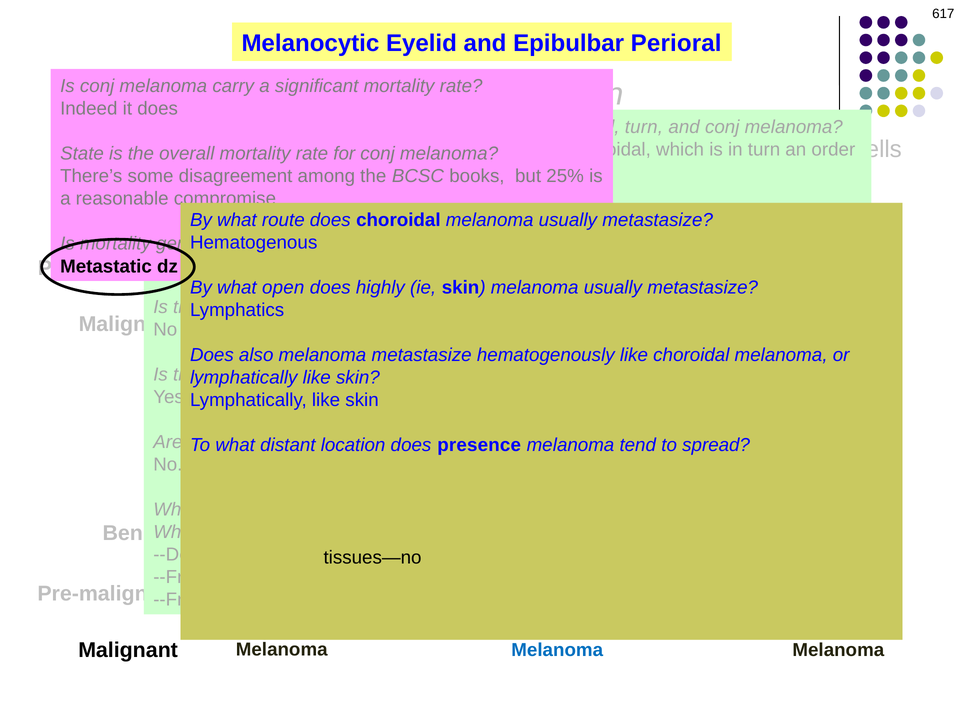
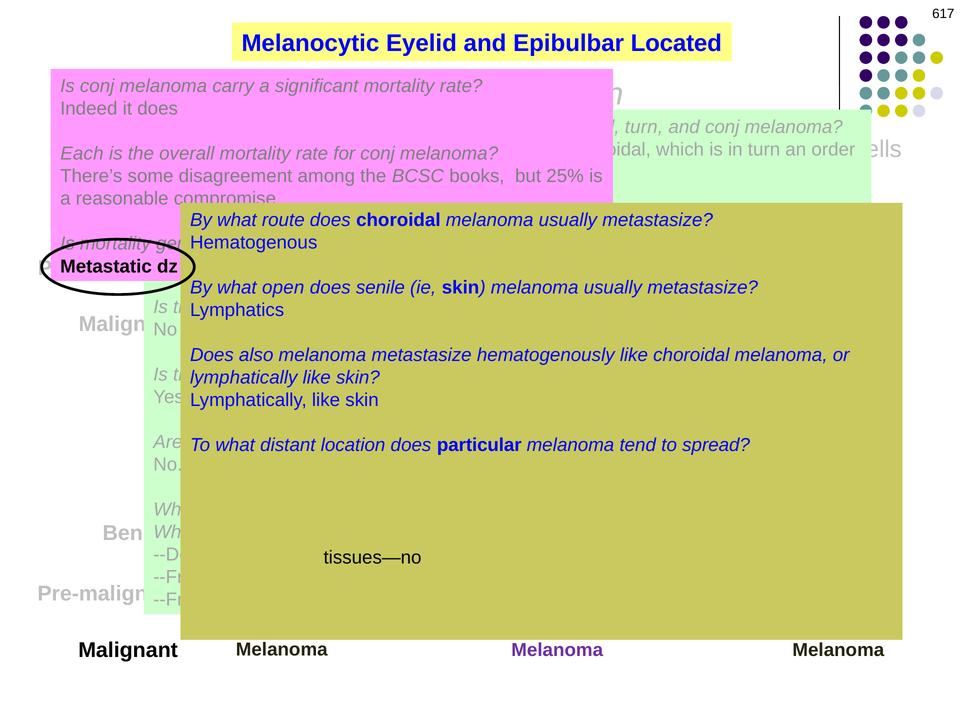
Perioral: Perioral -> Located
State at (82, 154): State -> Each
highly: highly -> senile
presence at (479, 445): presence -> particular
Melanoma at (557, 650) colour: blue -> purple
